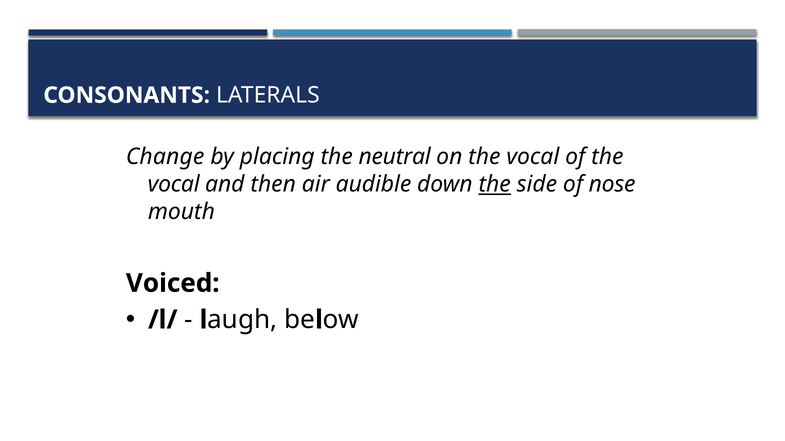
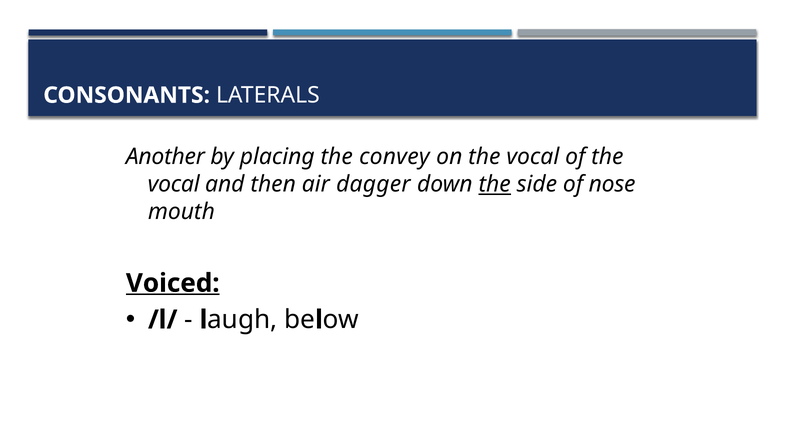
Change: Change -> Another
neutral: neutral -> convey
audible: audible -> dagger
Voiced underline: none -> present
